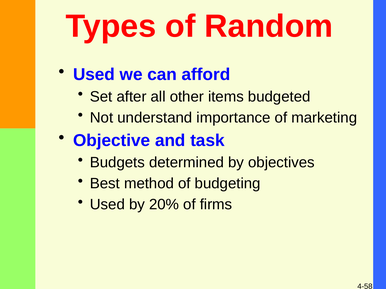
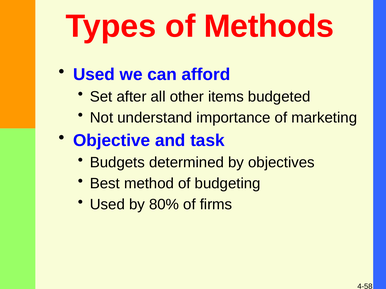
Random: Random -> Methods
20%: 20% -> 80%
